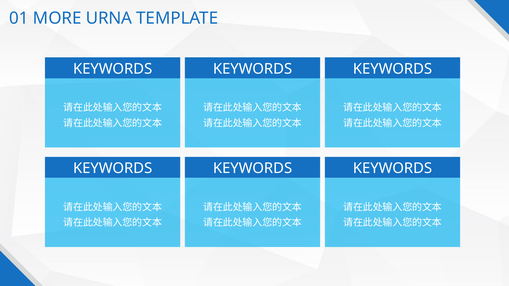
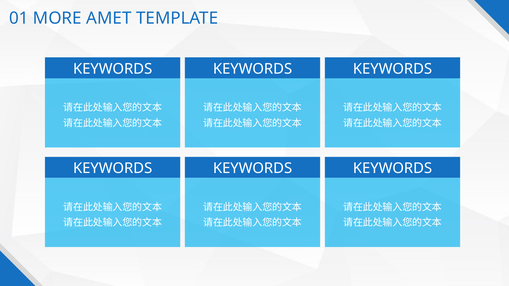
URNA: URNA -> AMET
